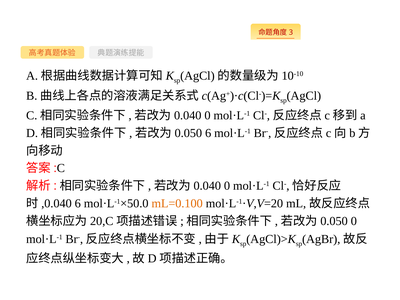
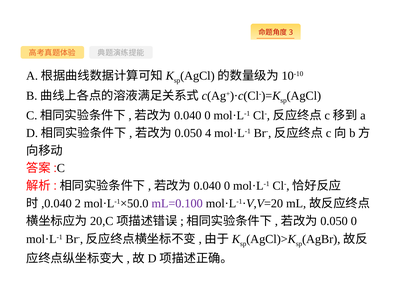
6 at (208, 133): 6 -> 4
6 at (78, 203): 6 -> 2
mL=0.100 colour: orange -> purple
